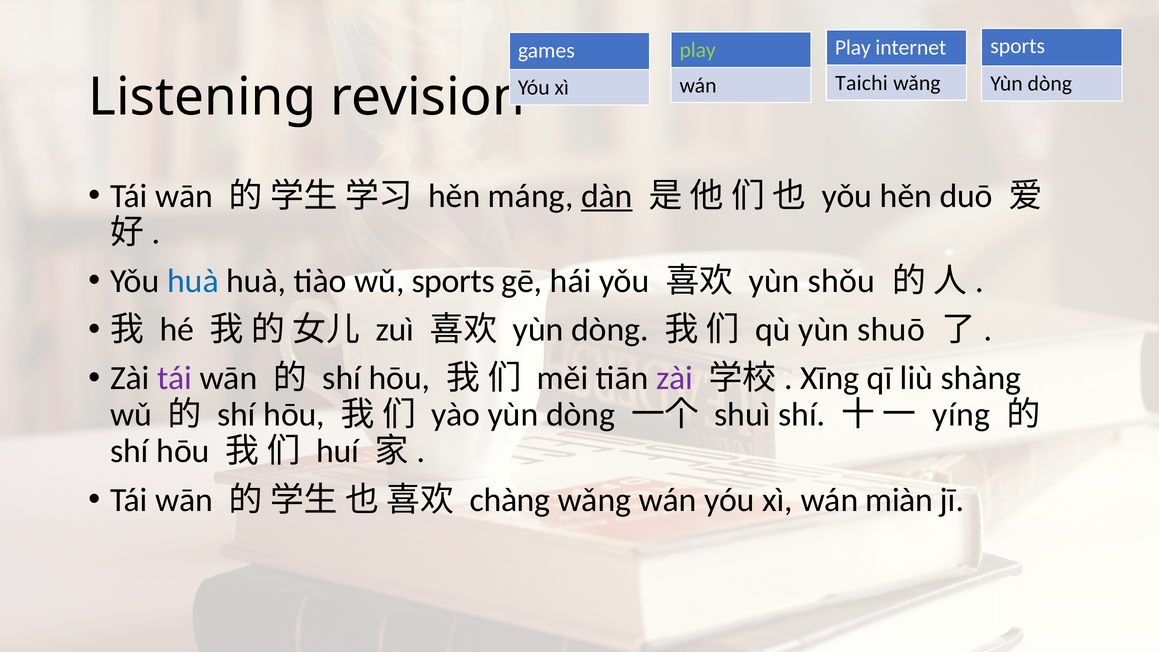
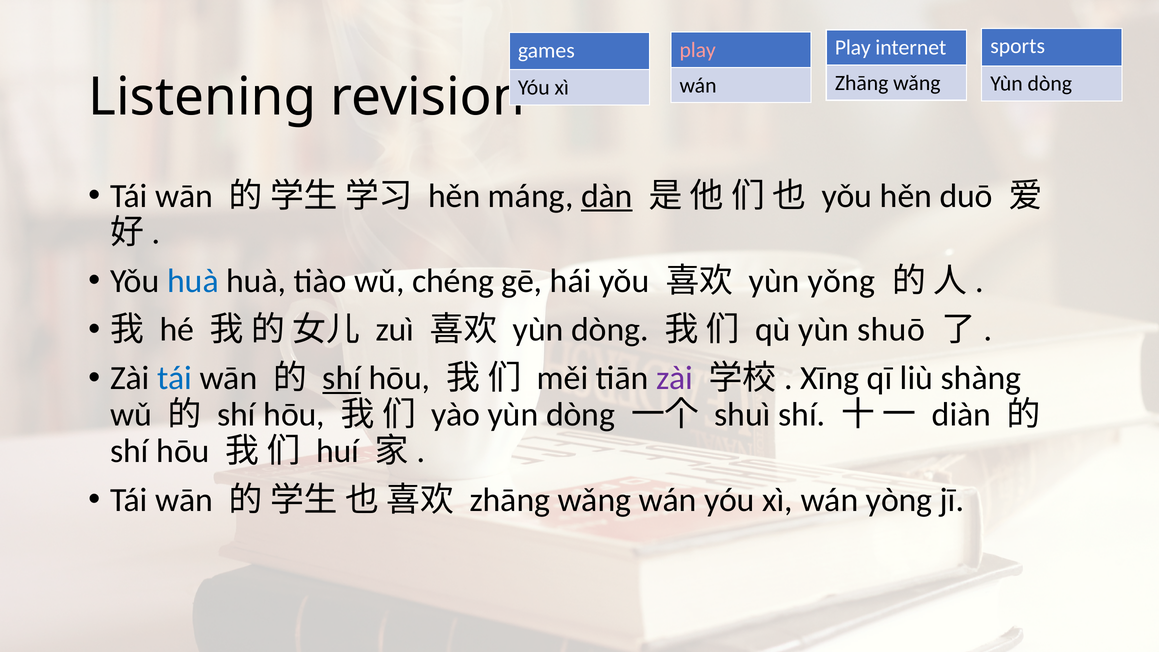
play at (698, 50) colour: light green -> pink
Taichi at (862, 83): Taichi -> Zhāng
wǔ sports: sports -> chéng
shǒu: shǒu -> yǒng
tái at (175, 378) colour: purple -> blue
shí at (342, 378) underline: none -> present
yíng: yíng -> diàn
chàng at (510, 500): chàng -> zhāng
miàn: miàn -> yòng
